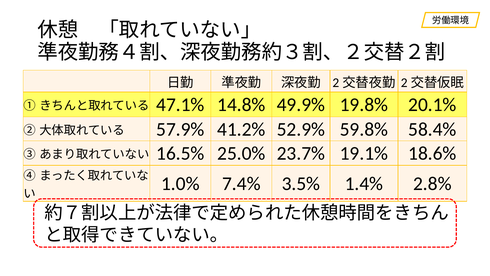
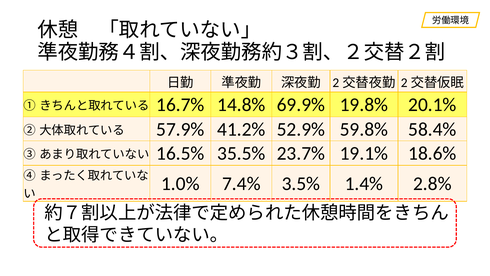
47.1%: 47.1% -> 16.7%
49.9%: 49.9% -> 69.9%
25.0%: 25.0% -> 35.5%
